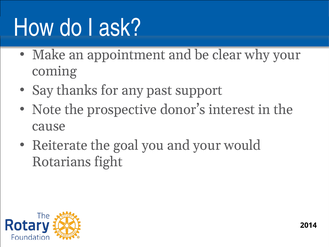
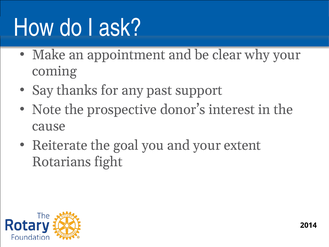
would: would -> extent
